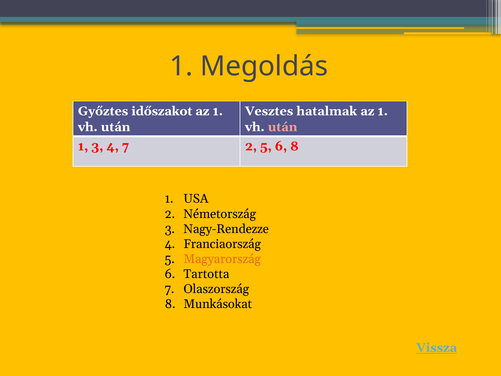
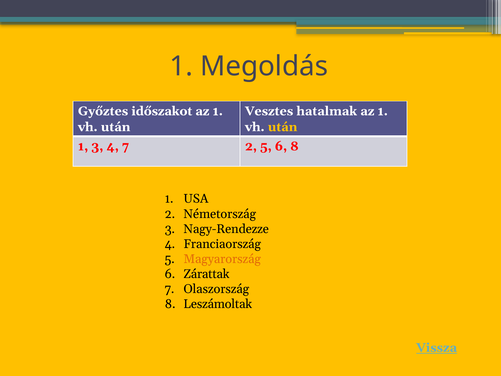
után at (283, 127) colour: pink -> yellow
Tartotta: Tartotta -> Zárattak
Munkásokat: Munkásokat -> Leszámoltak
